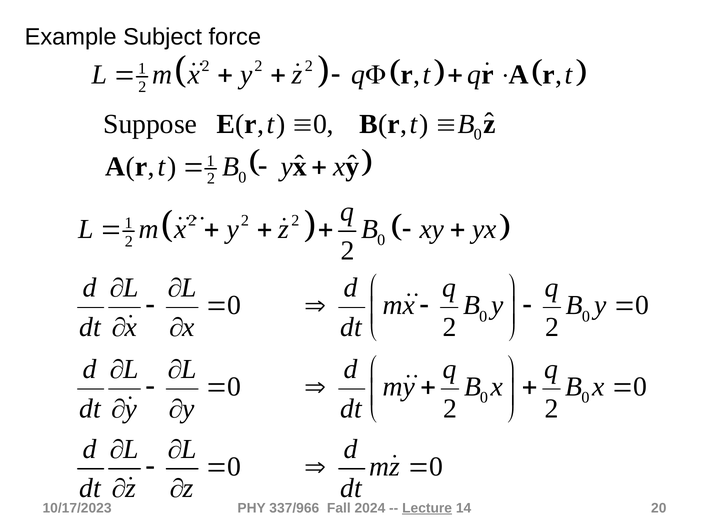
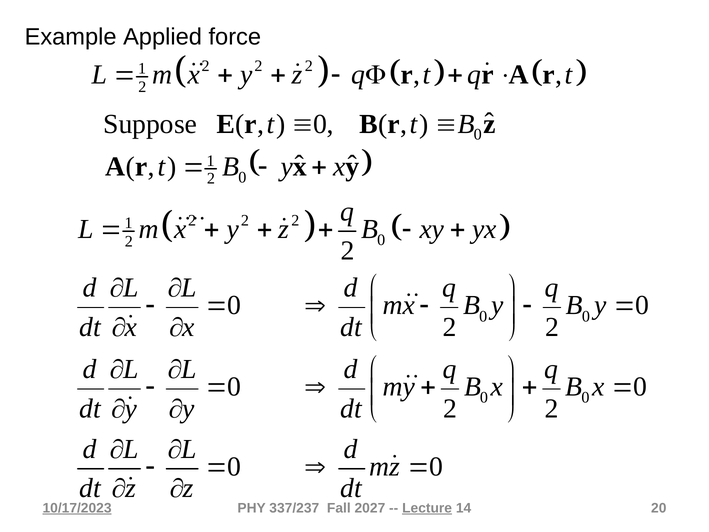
Subject: Subject -> Applied
10/17/2023 underline: none -> present
337/966: 337/966 -> 337/237
2024: 2024 -> 2027
